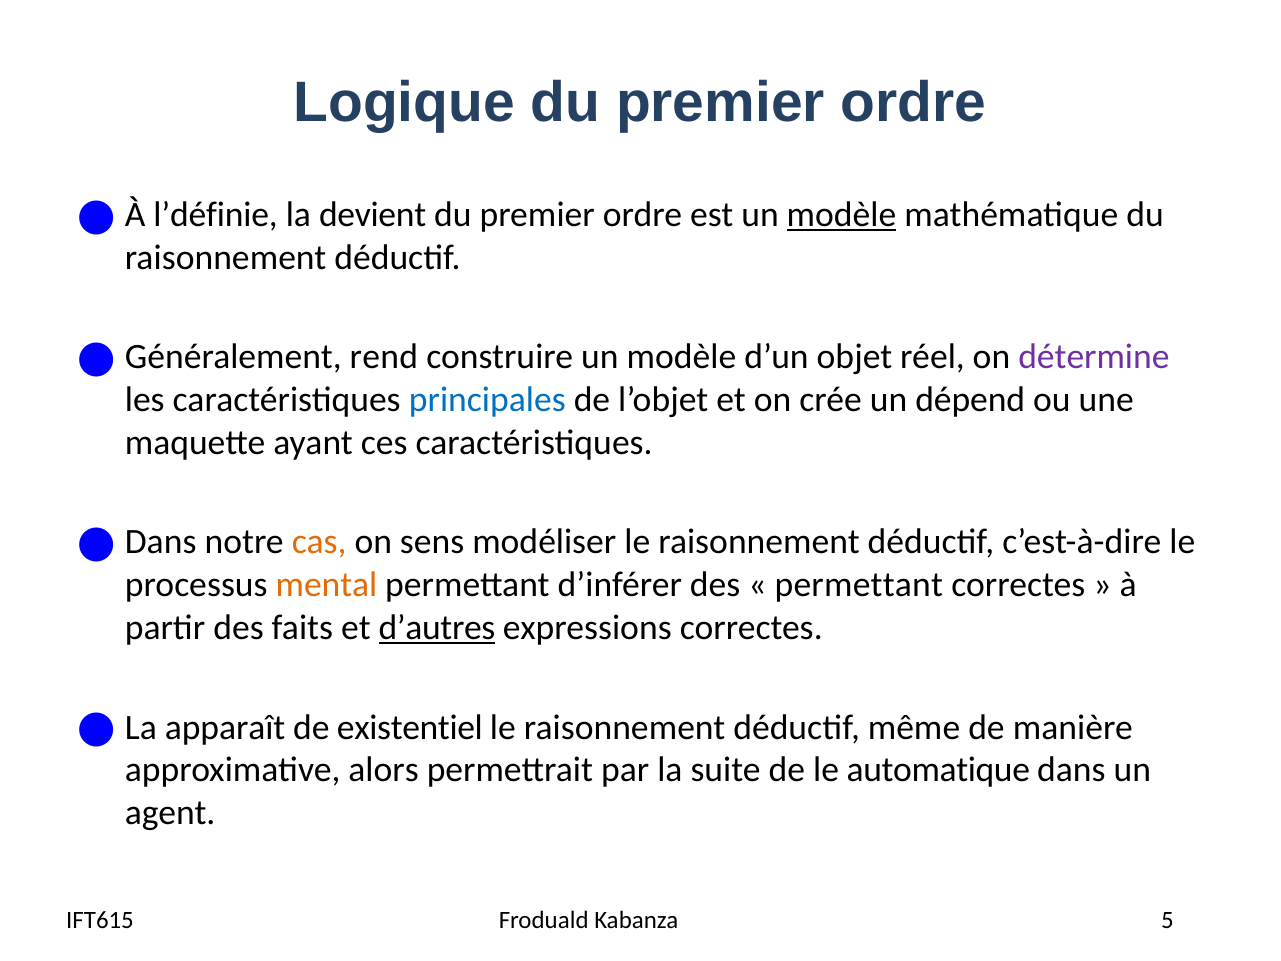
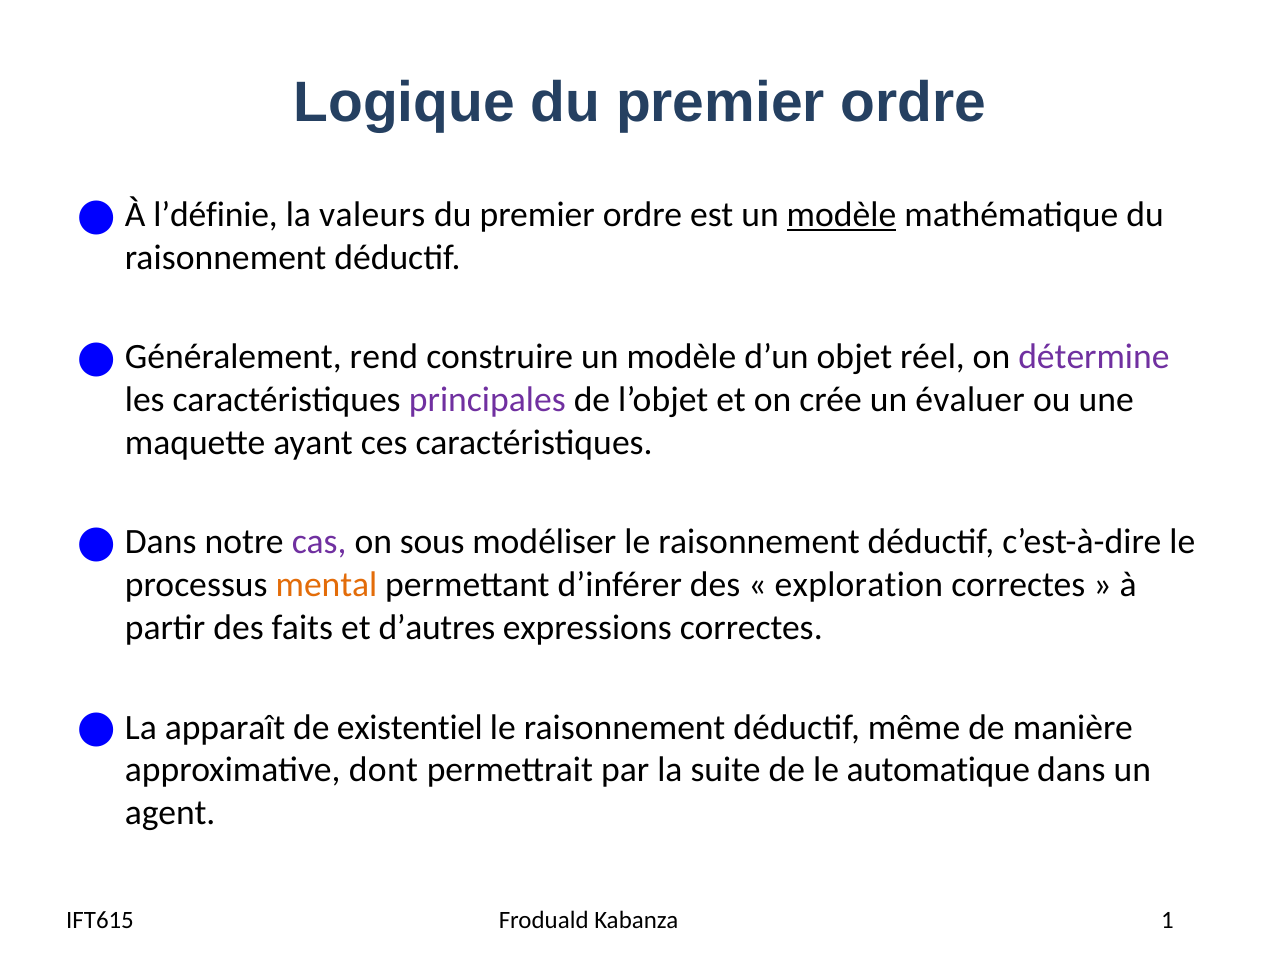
devient: devient -> valeurs
principales colour: blue -> purple
dépend: dépend -> évaluer
cas colour: orange -> purple
sens: sens -> sous
permettant at (859, 585): permettant -> exploration
d’autres underline: present -> none
alors: alors -> dont
5: 5 -> 1
